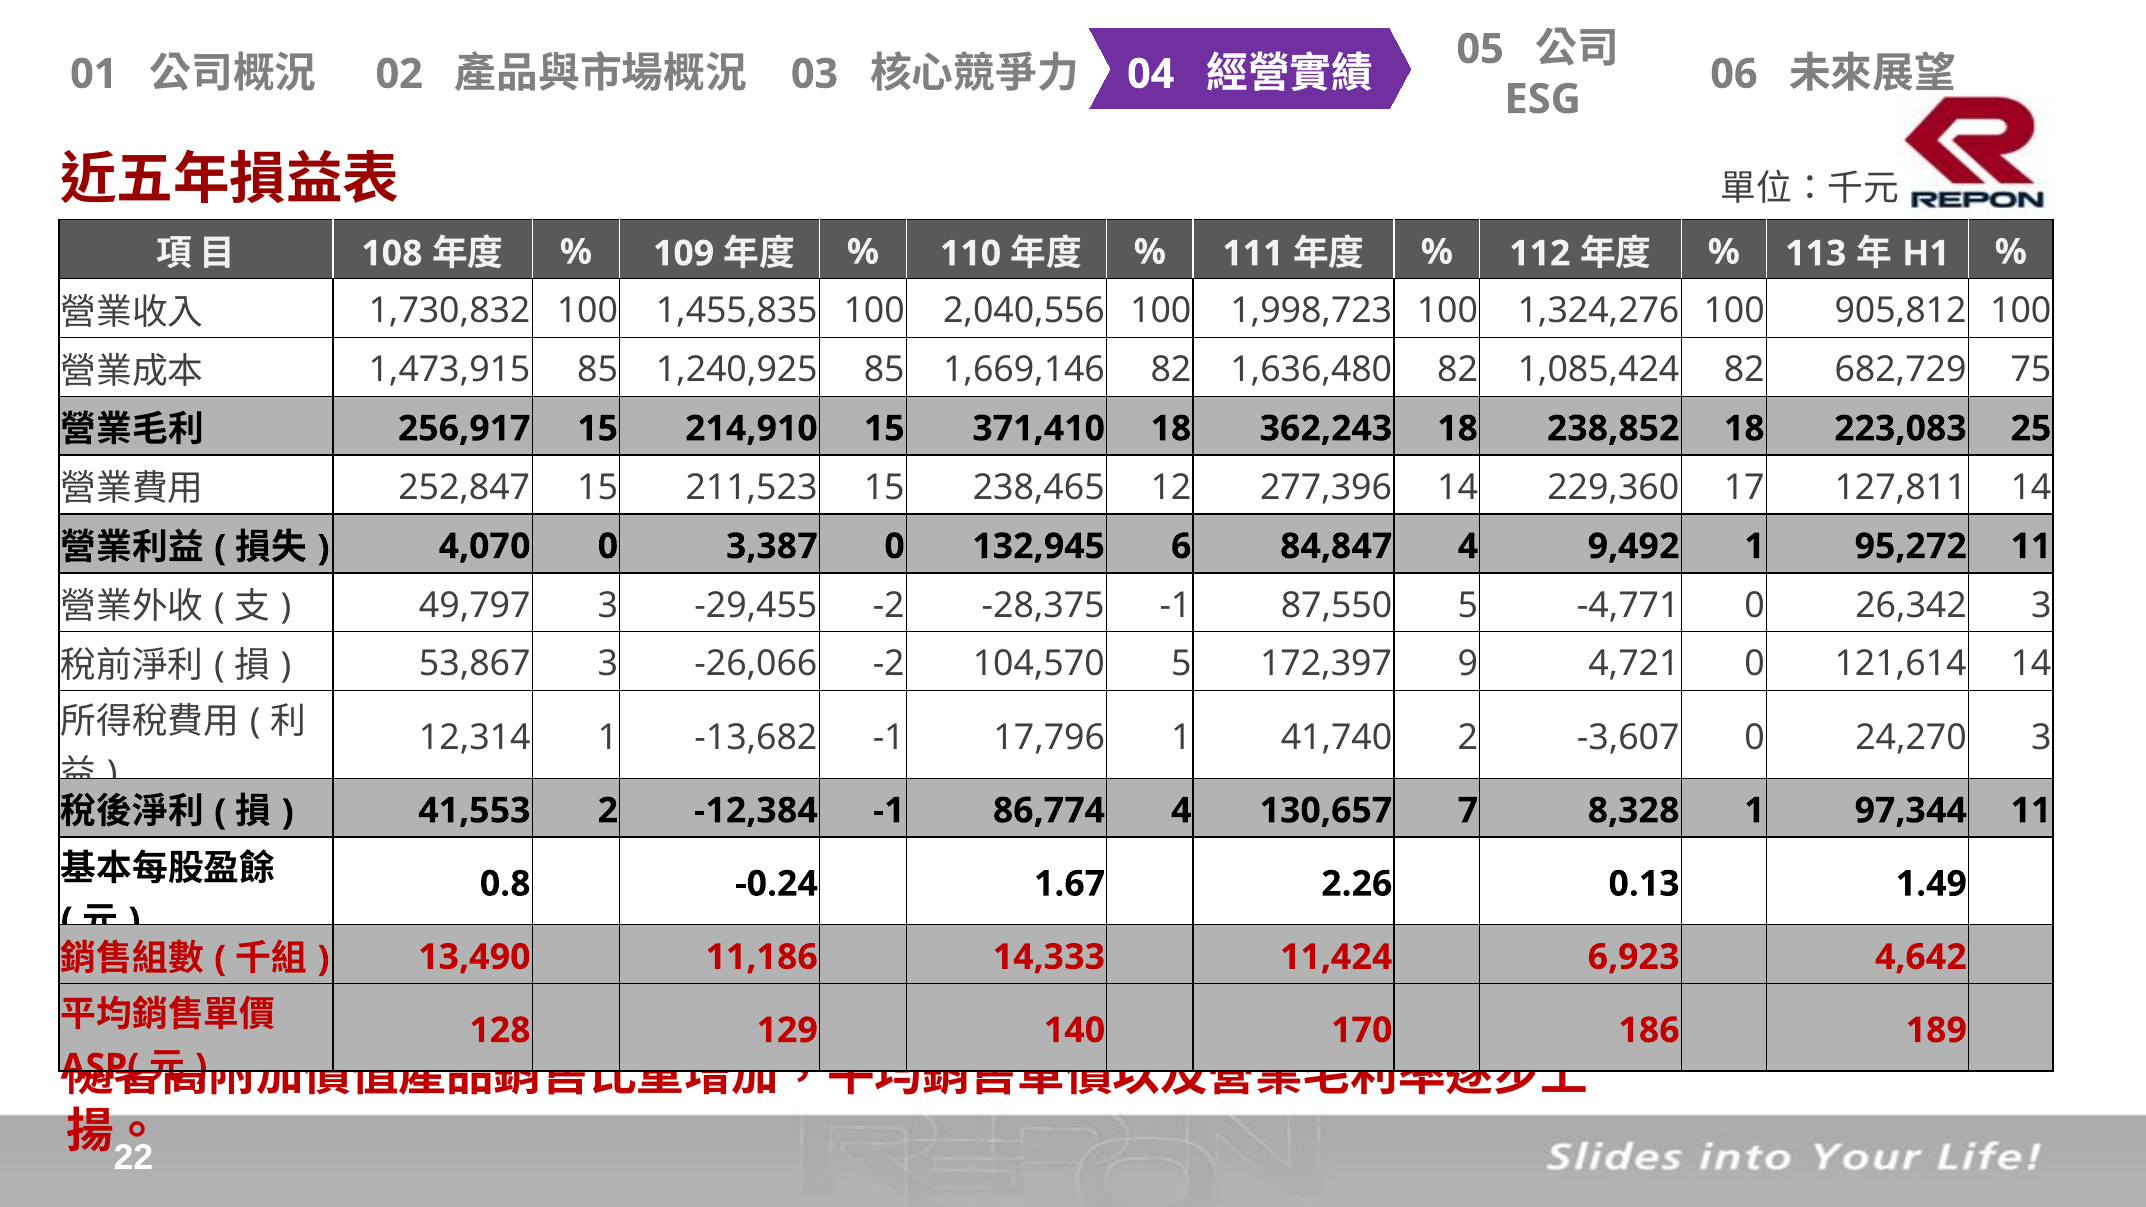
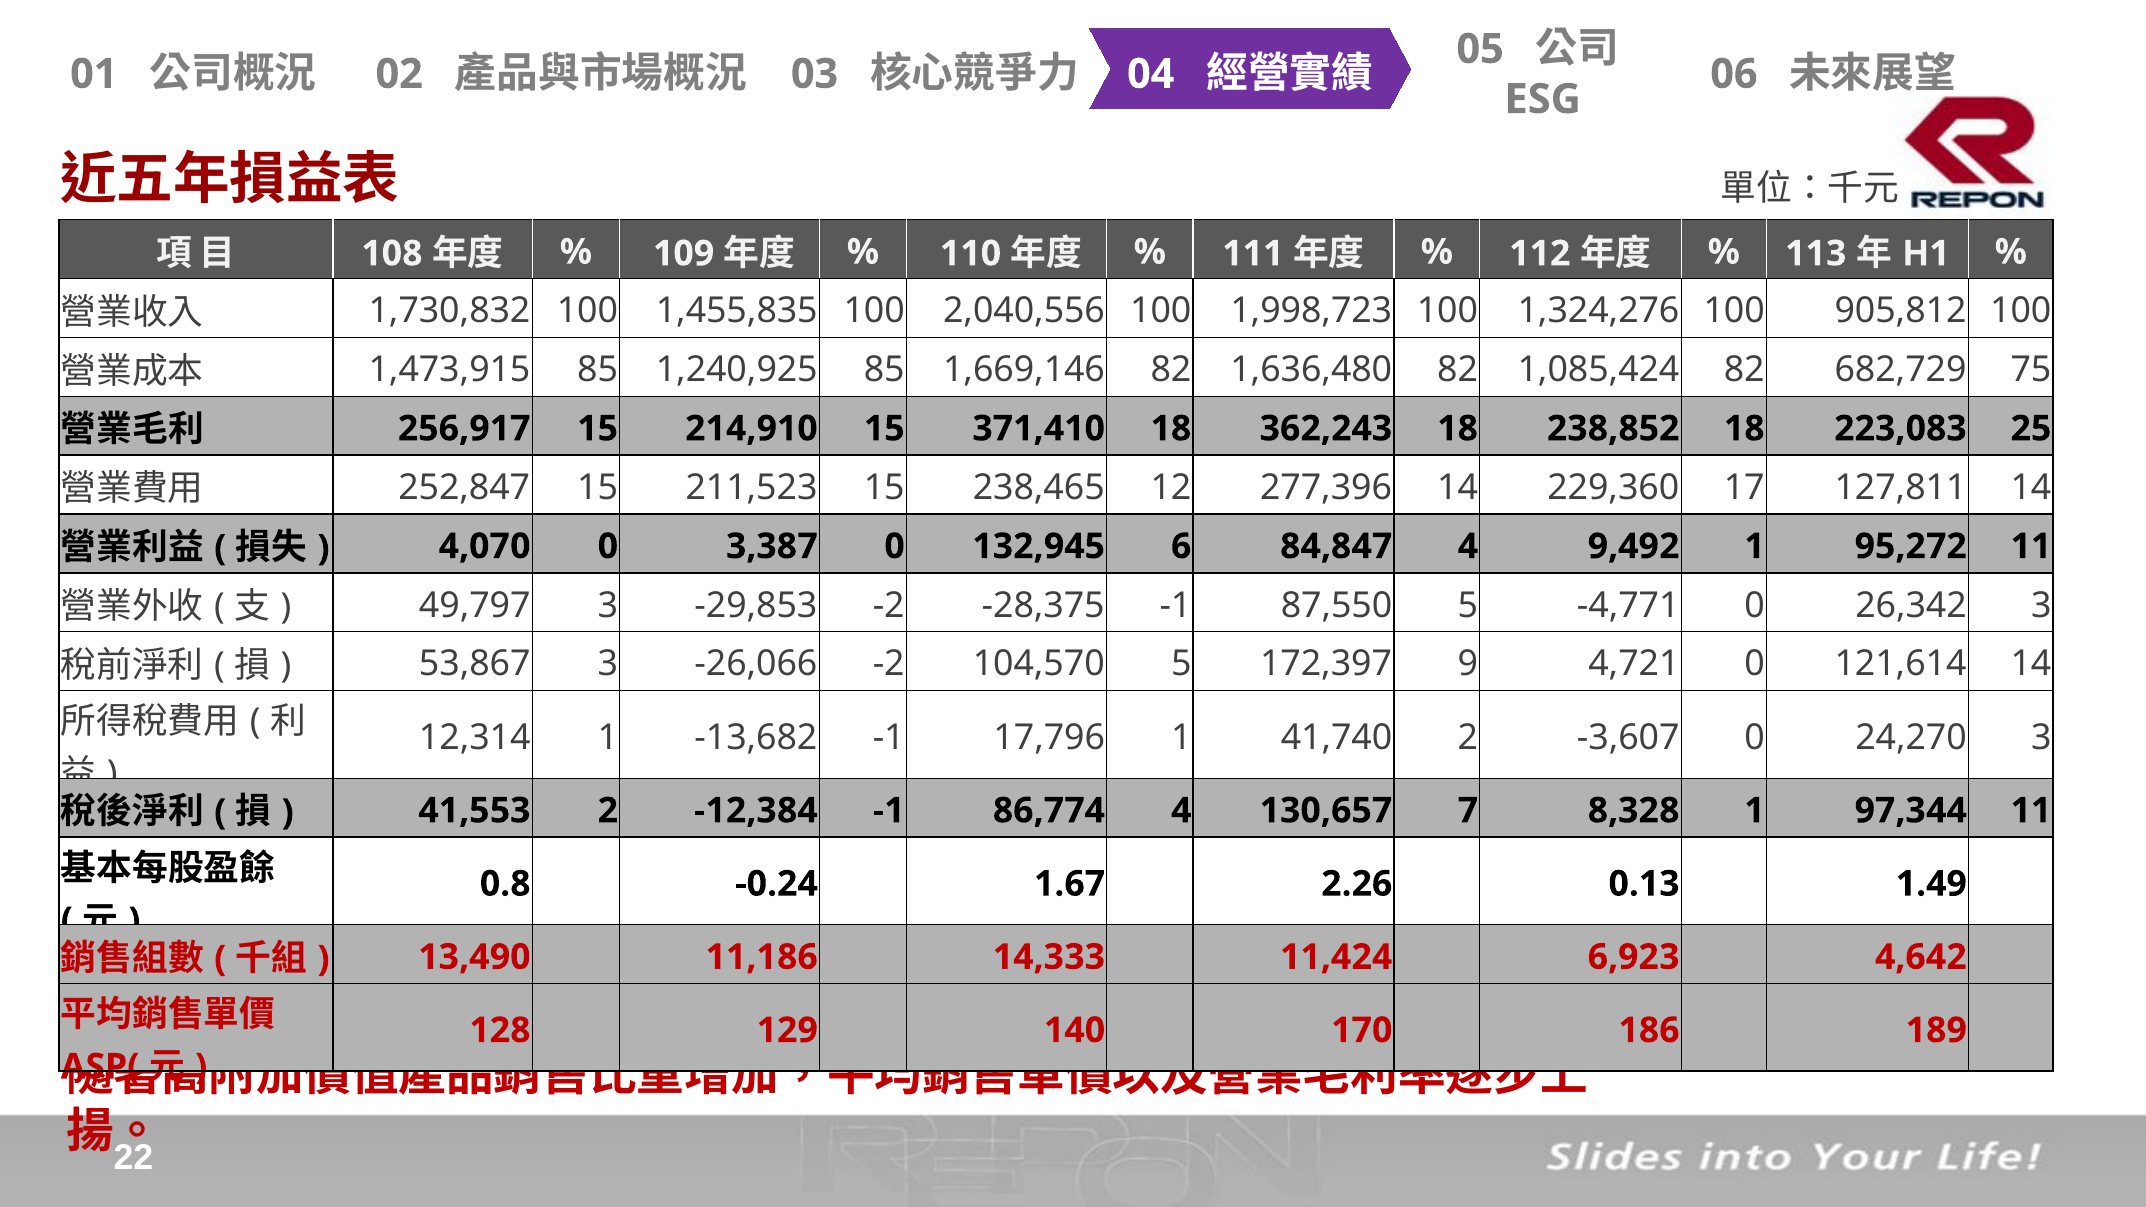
-29,455: -29,455 -> -29,853
